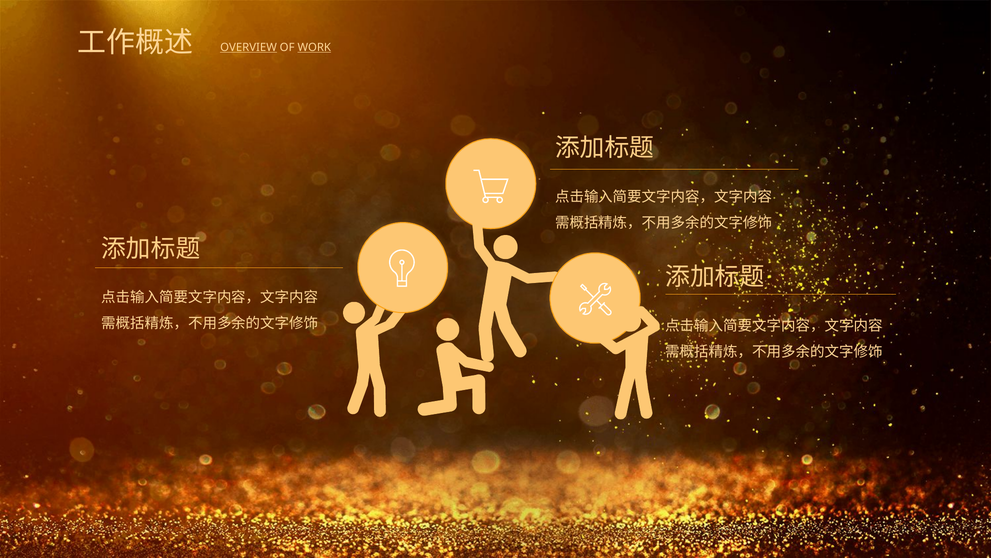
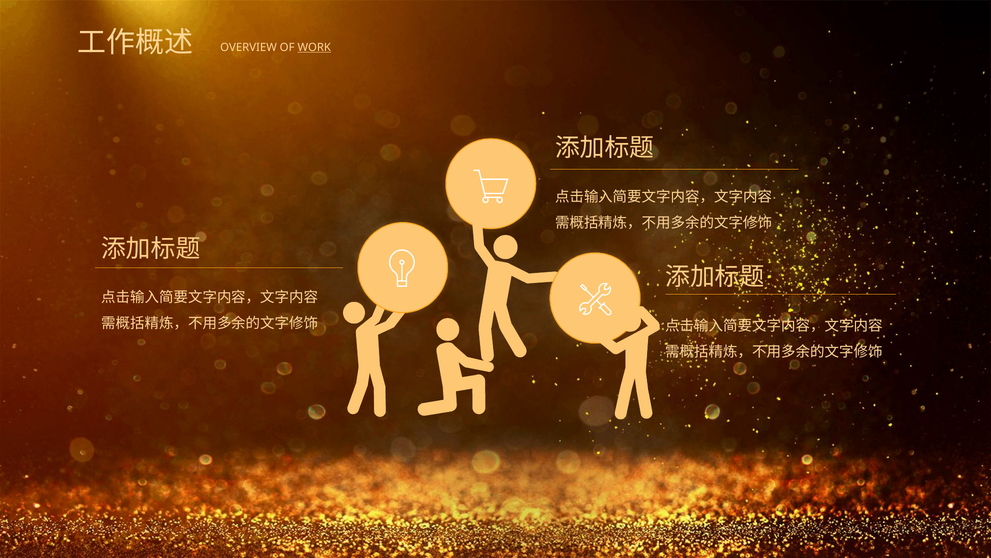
OVERVIEW underline: present -> none
